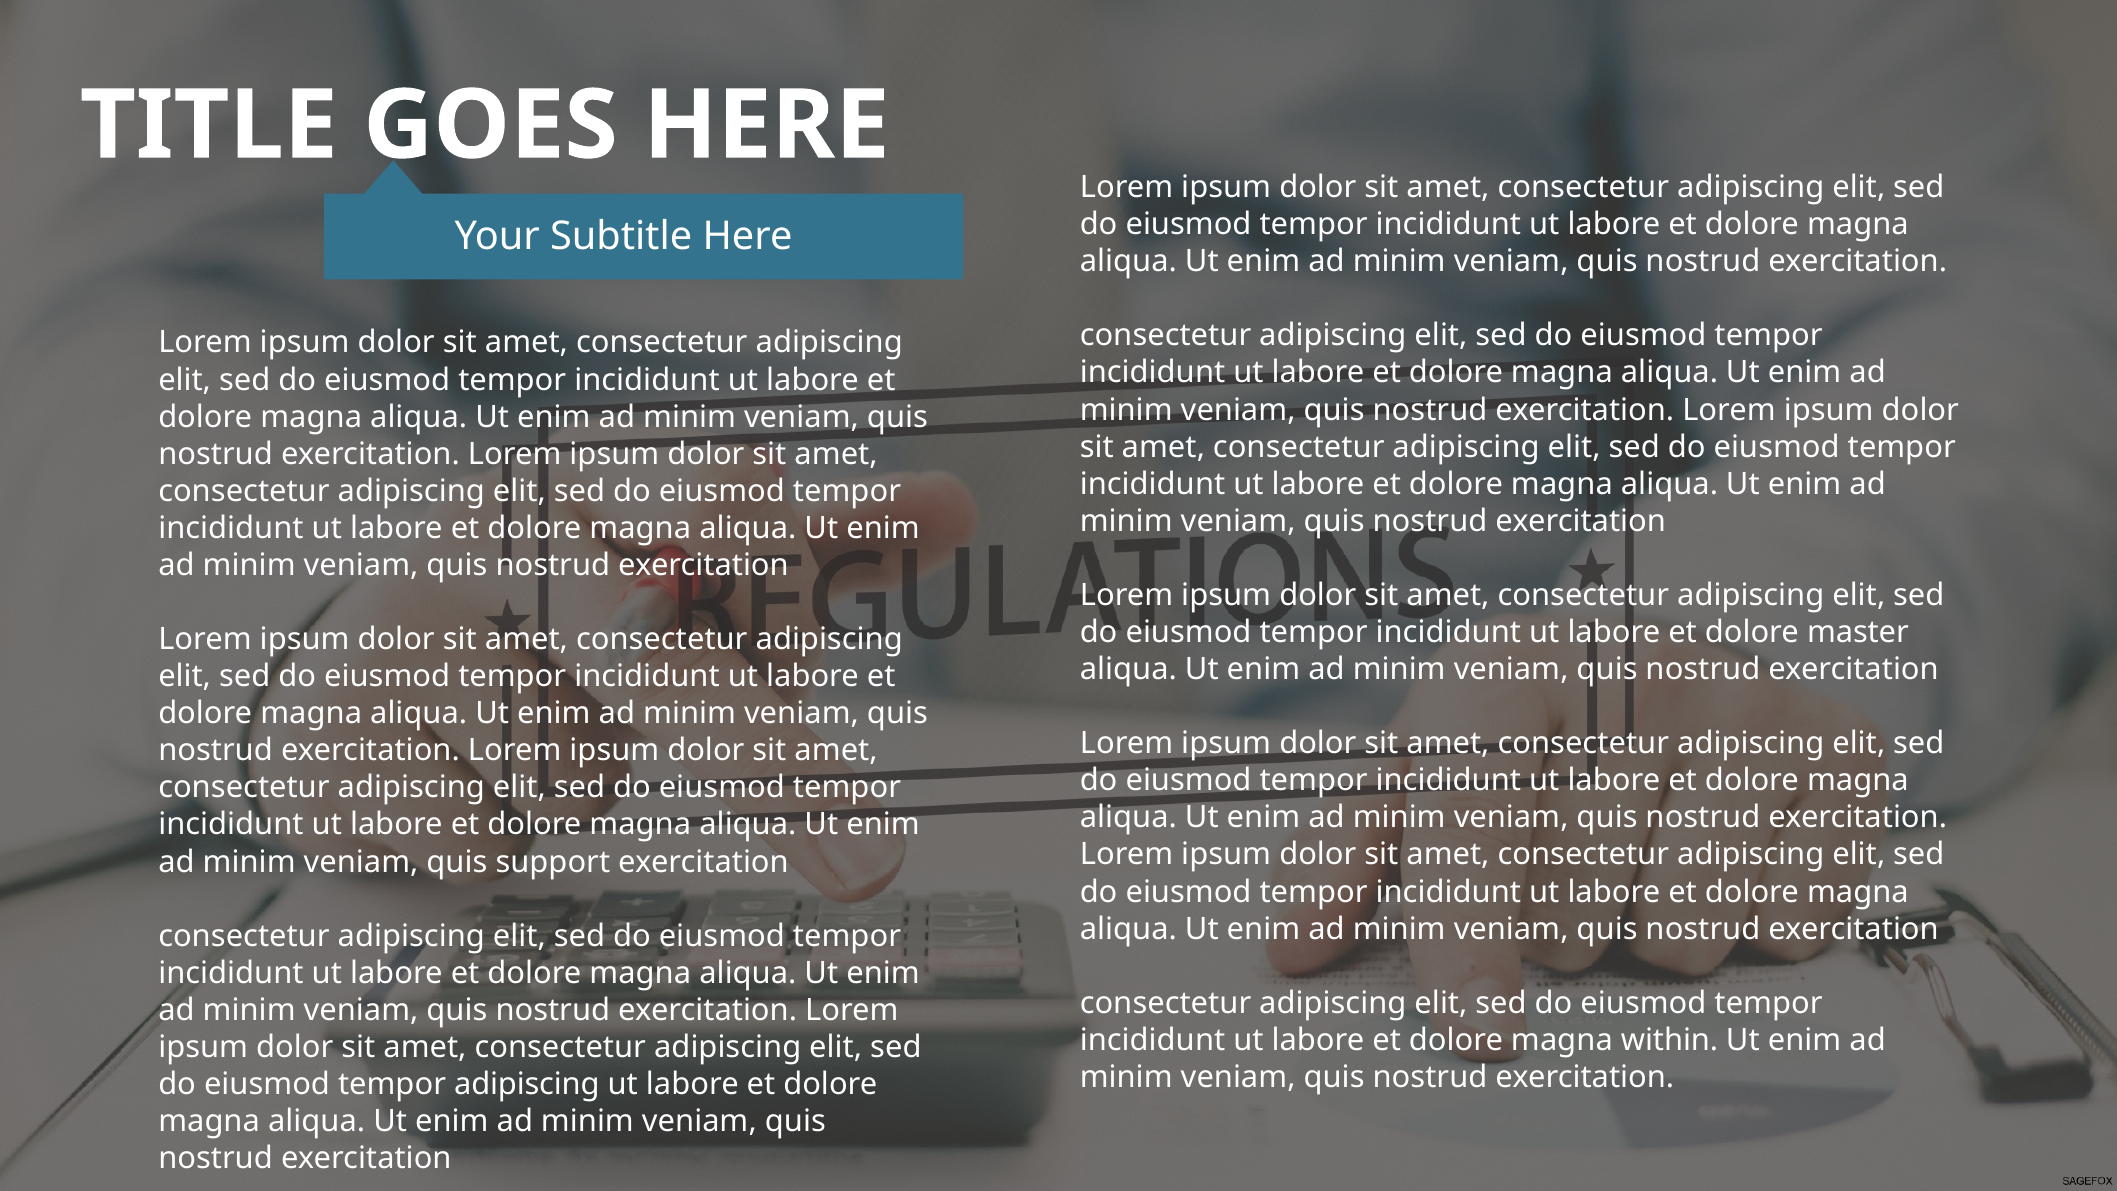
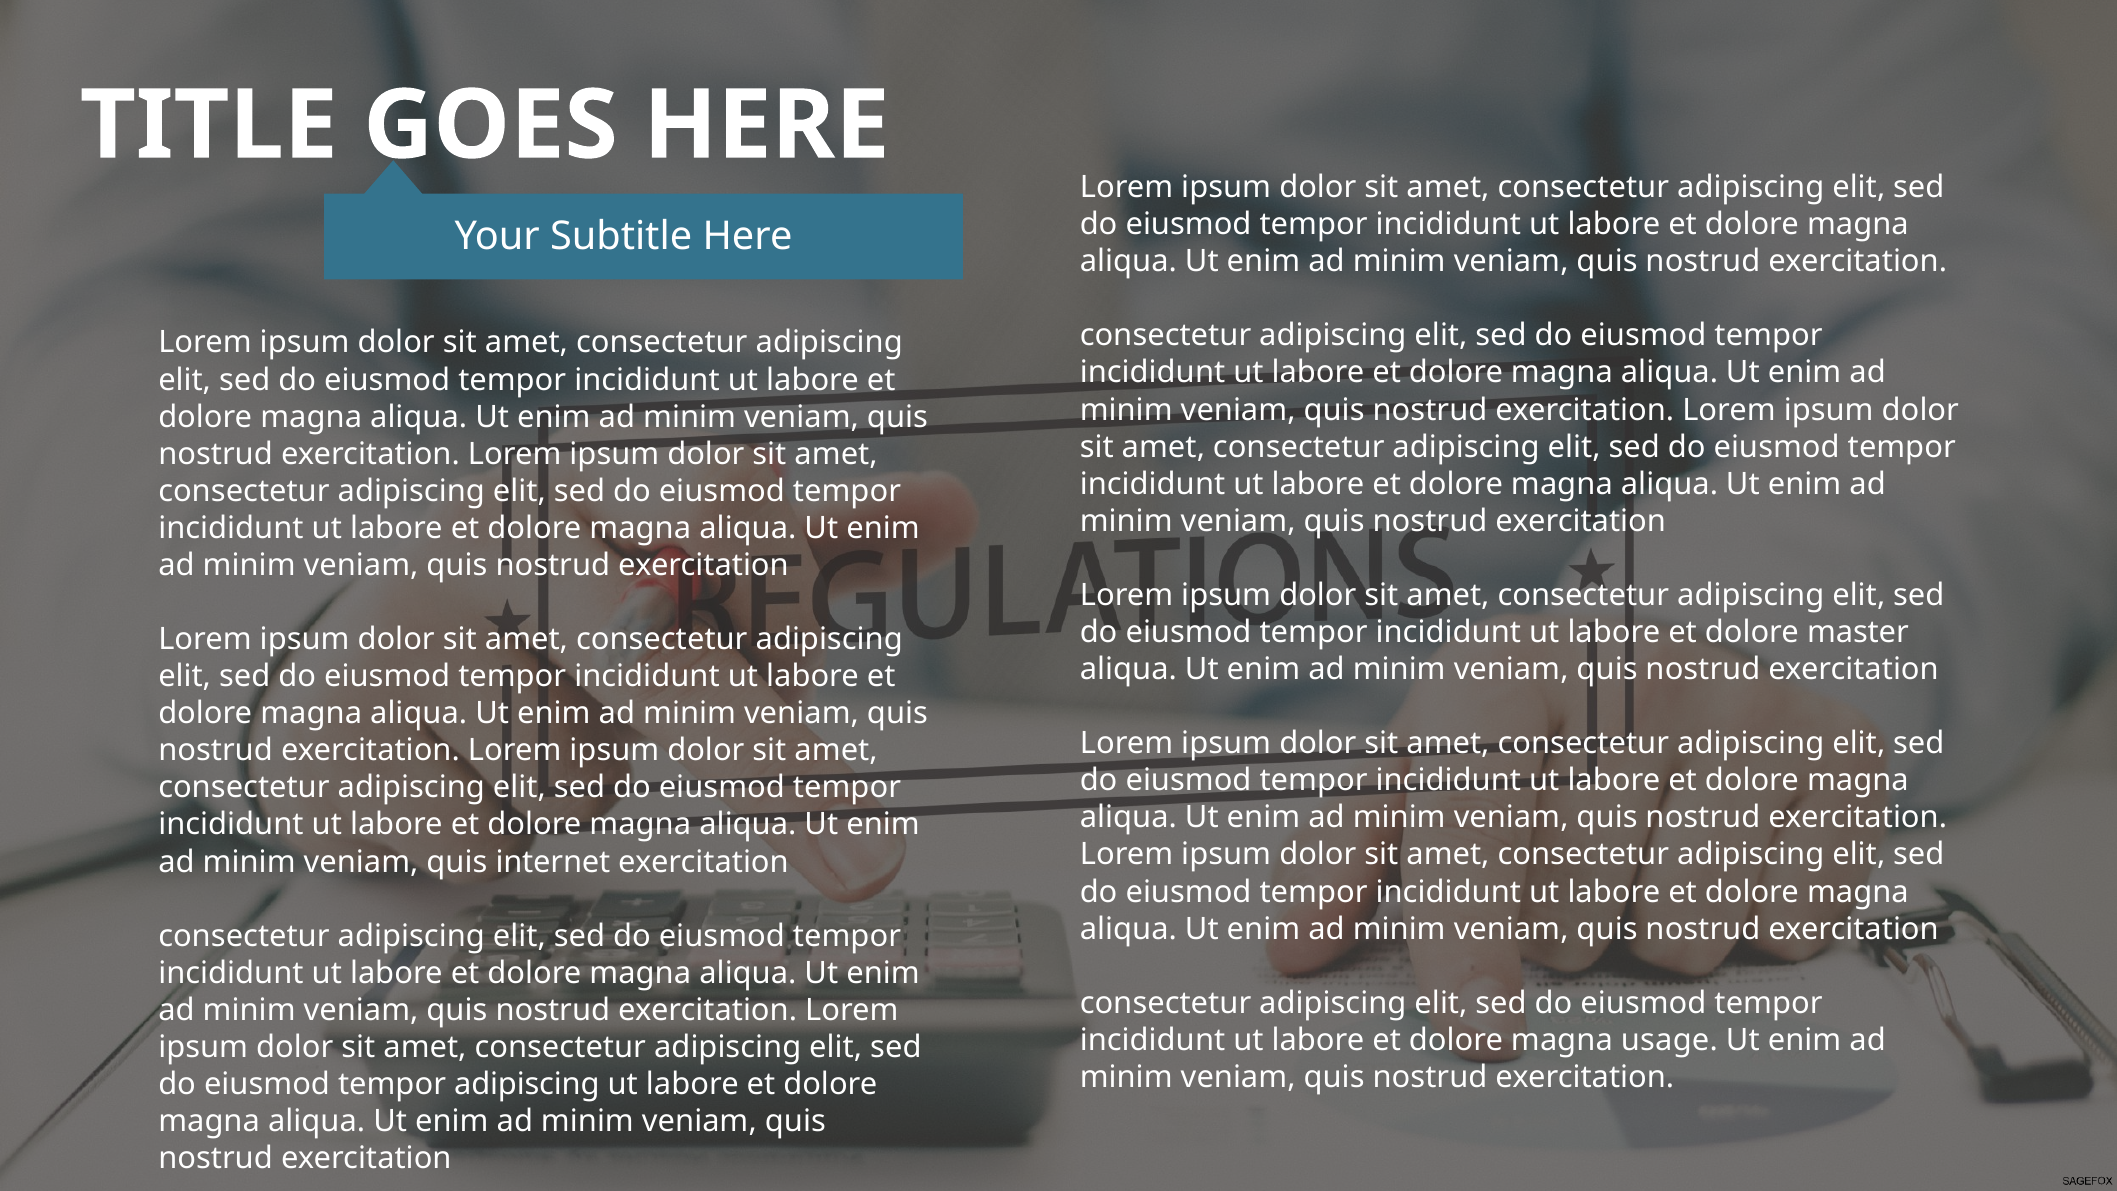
support: support -> internet
within: within -> usage
